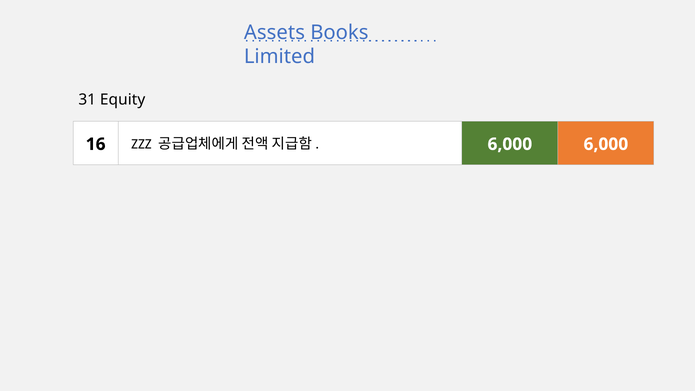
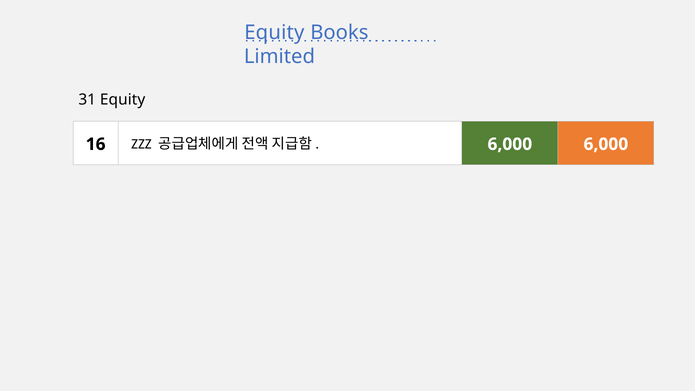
Assets at (274, 32): Assets -> Equity
